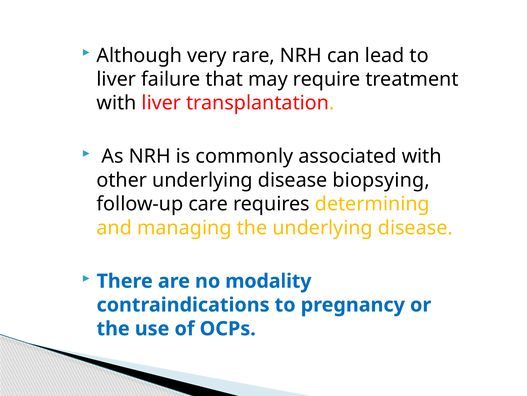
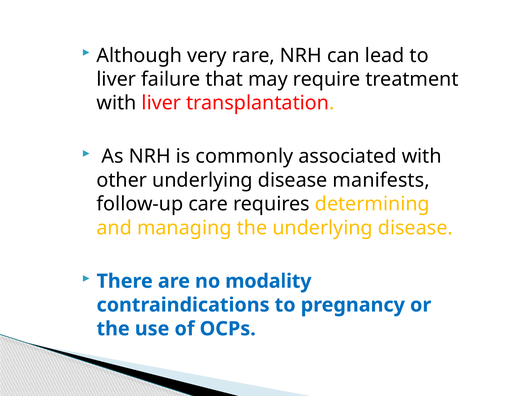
biopsying: biopsying -> manifests
